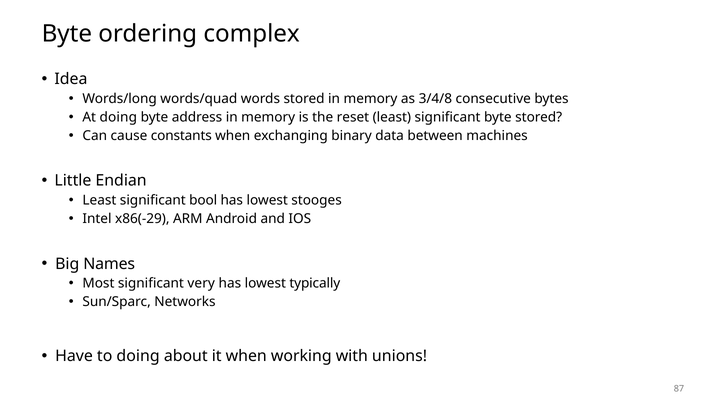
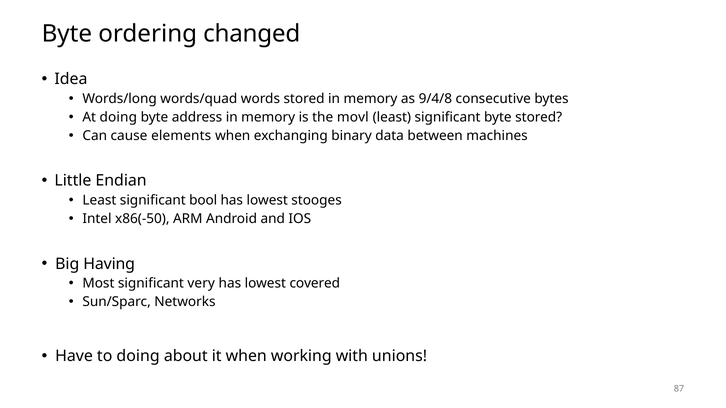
complex: complex -> changed
3/4/8: 3/4/8 -> 9/4/8
reset: reset -> movl
constants: constants -> elements
x86(-29: x86(-29 -> x86(-50
Names: Names -> Having
typically: typically -> covered
